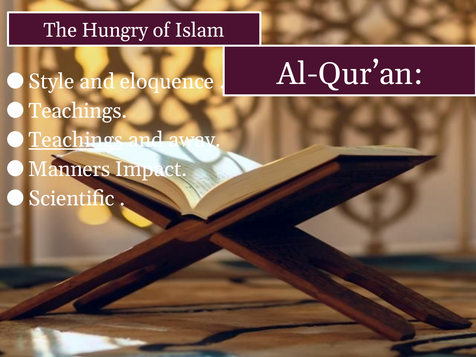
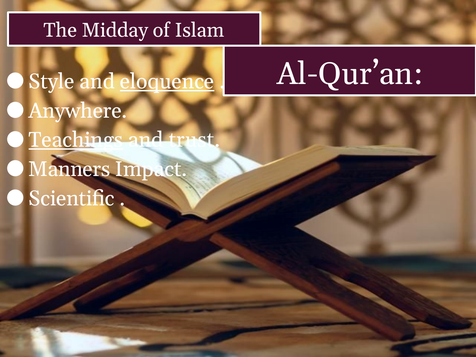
Hungry: Hungry -> Midday
eloquence underline: none -> present
Teachings at (78, 111): Teachings -> Anywhere
away: away -> trust
